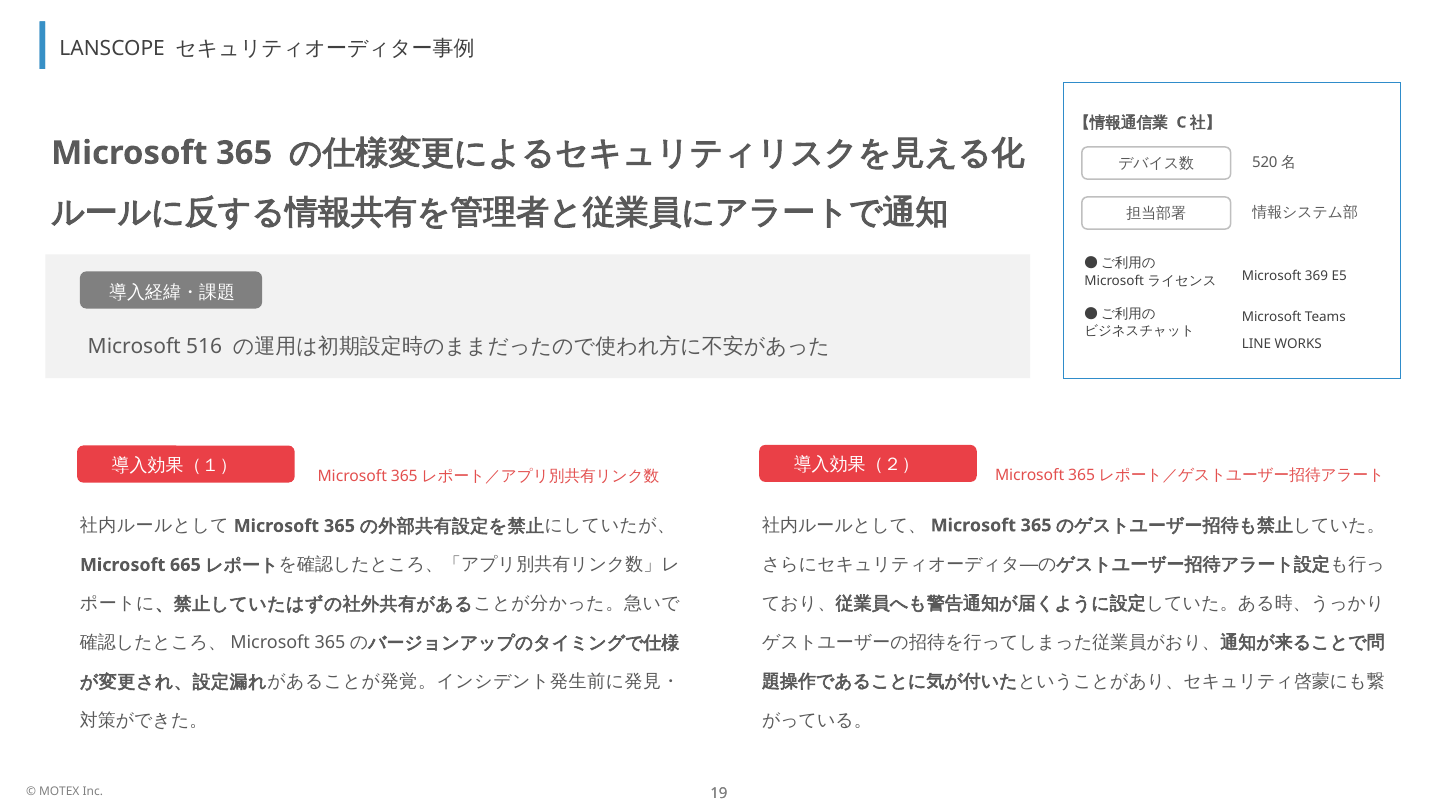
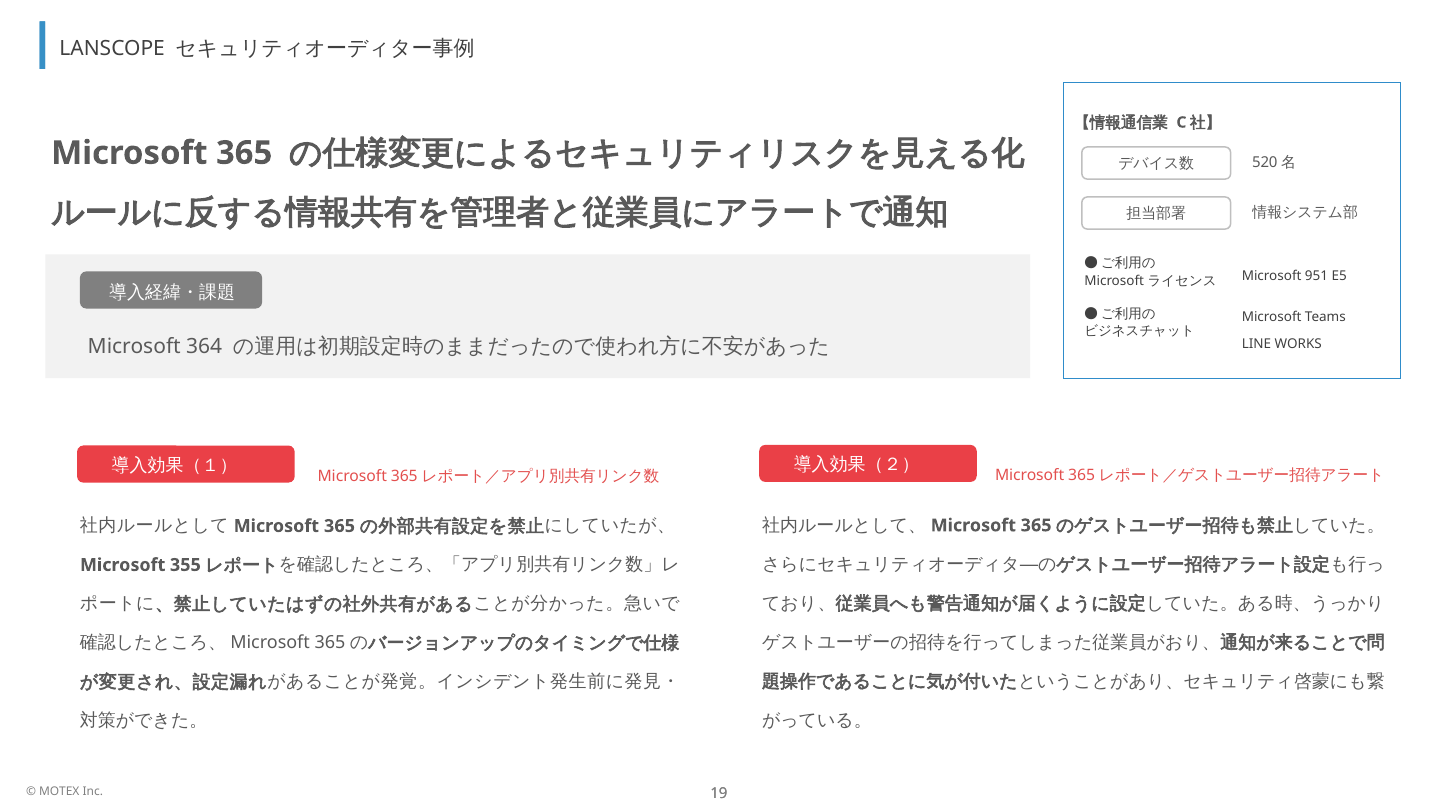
369: 369 -> 951
516: 516 -> 364
665: 665 -> 355
